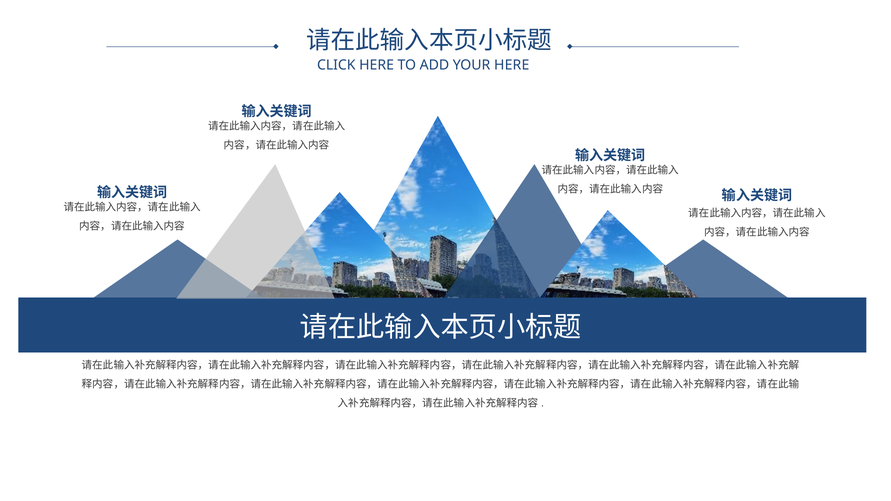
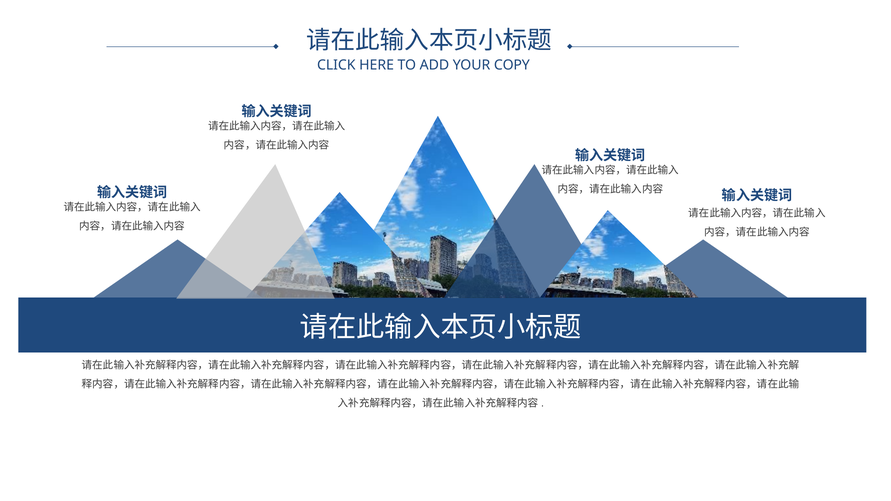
YOUR HERE: HERE -> COPY
